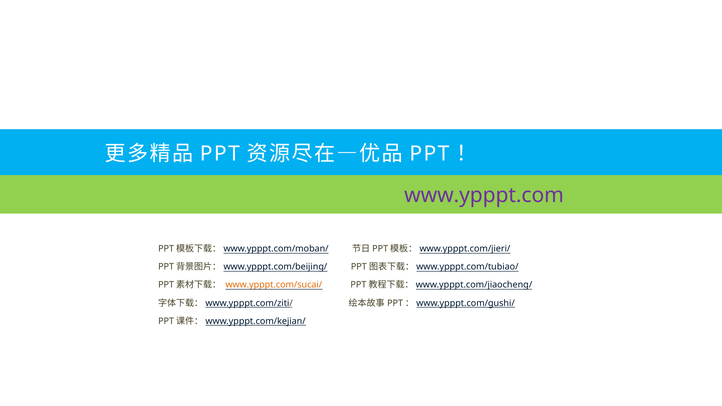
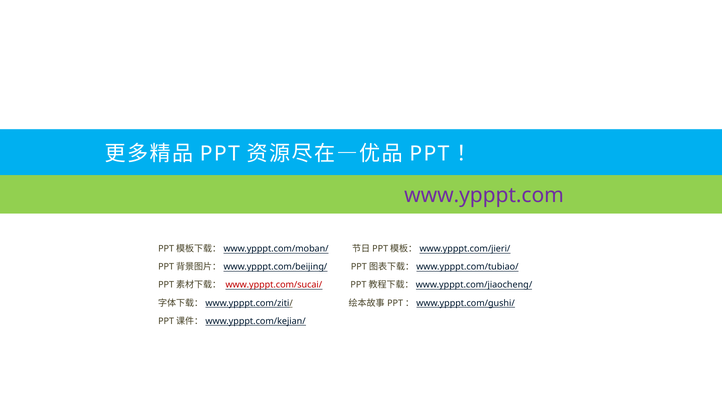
www.ypppt.com/sucai/ colour: orange -> red
